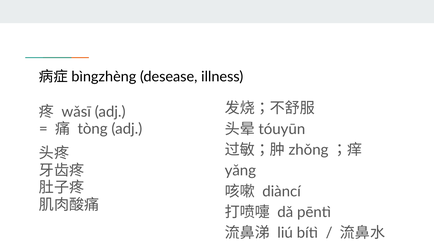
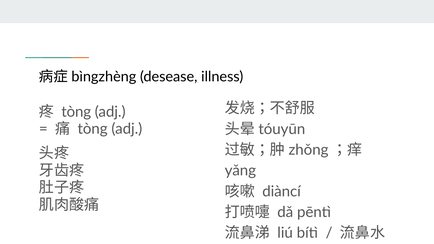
wǎsī at (76, 112): wǎsī -> tòng
